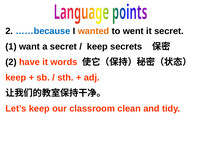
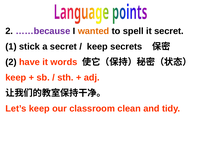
……because colour: blue -> purple
went: went -> spell
want: want -> stick
